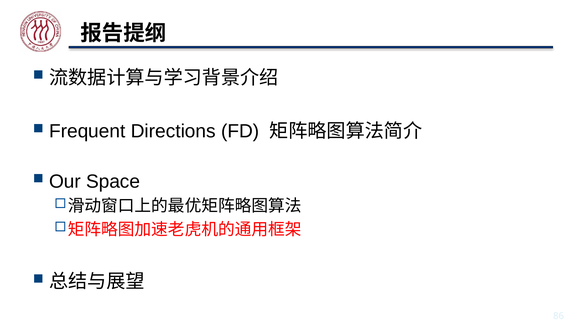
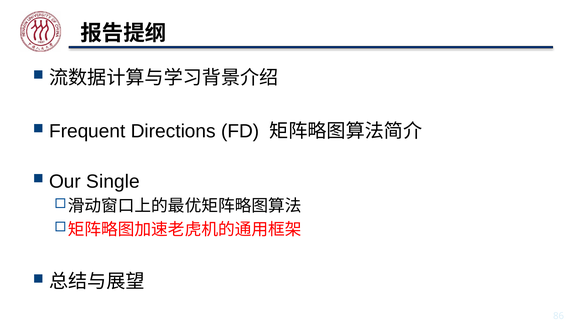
Space: Space -> Single
